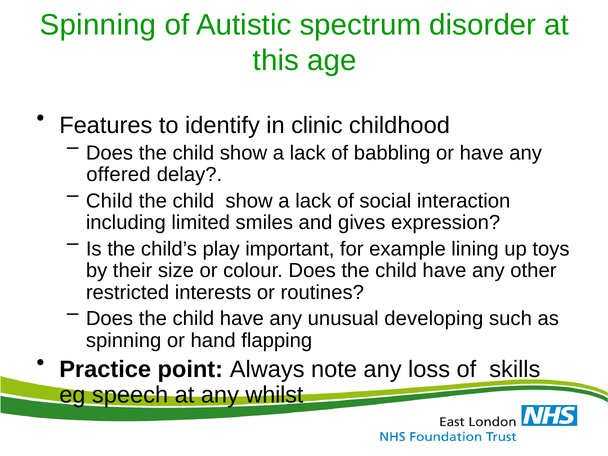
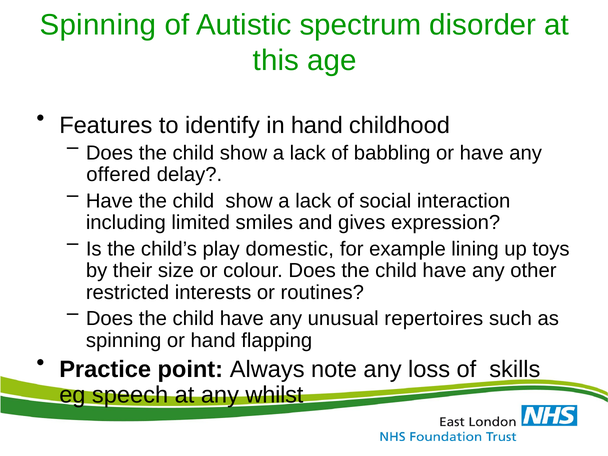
in clinic: clinic -> hand
Child at (109, 201): Child -> Have
important: important -> domestic
developing: developing -> repertoires
